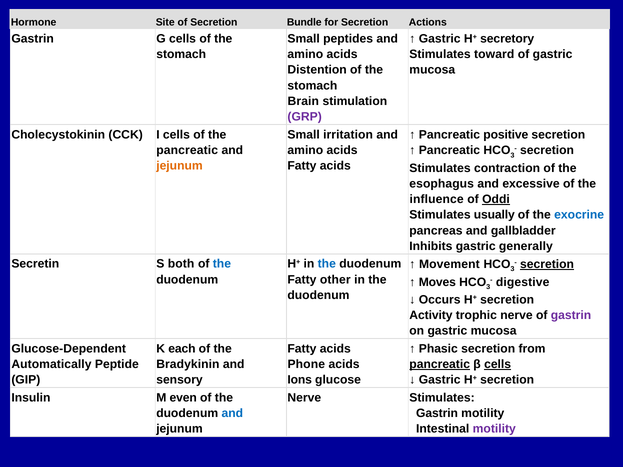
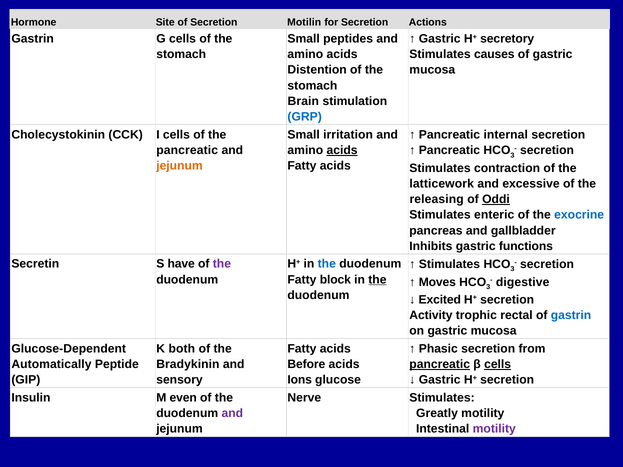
Bundle: Bundle -> Motilin
toward: toward -> causes
GRP colour: purple -> blue
positive: positive -> internal
acids at (342, 150) underline: none -> present
esophagus: esophagus -> latticework
influence: influence -> releasing
usually: usually -> enteric
generally: generally -> functions
both: both -> have
the at (222, 264) colour: blue -> purple
Movement at (449, 264): Movement -> Stimulates
secretion at (547, 264) underline: present -> none
other: other -> block
the at (377, 280) underline: none -> present
Occurs: Occurs -> Excited
trophic nerve: nerve -> rectal
gastrin at (571, 315) colour: purple -> blue
each: each -> both
Phone: Phone -> Before
and at (232, 413) colour: blue -> purple
Gastrin at (437, 413): Gastrin -> Greatly
